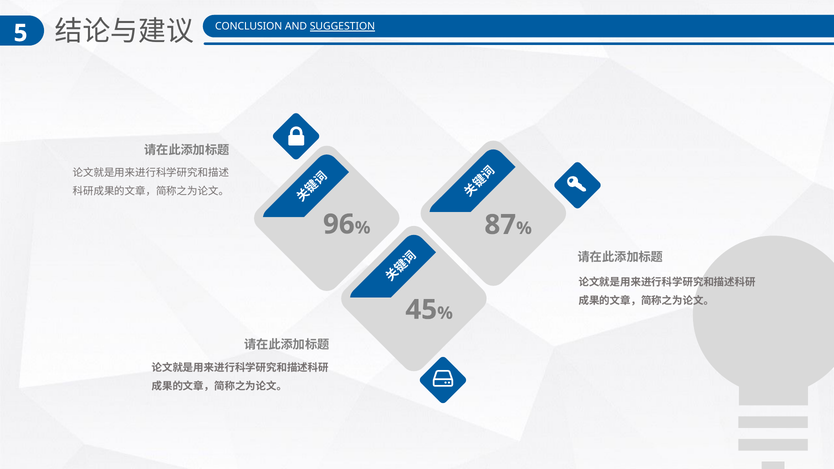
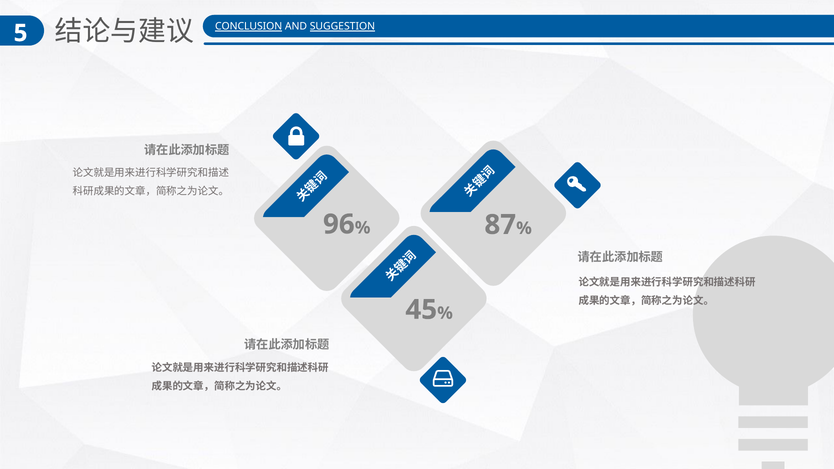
CONCLUSION underline: none -> present
